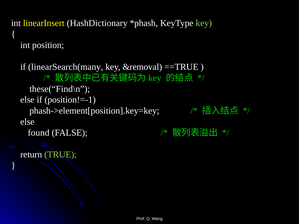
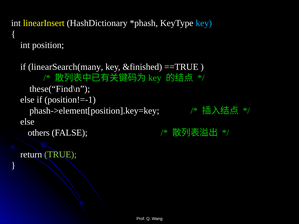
key at (204, 23) colour: light green -> light blue
&removal: &removal -> &finished
found: found -> others
